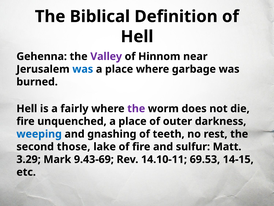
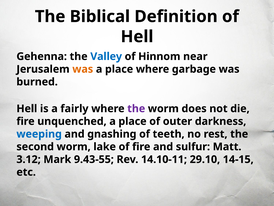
Valley colour: purple -> blue
was at (83, 69) colour: blue -> orange
second those: those -> worm
3.29: 3.29 -> 3.12
9.43-69: 9.43-69 -> 9.43-55
69.53: 69.53 -> 29.10
